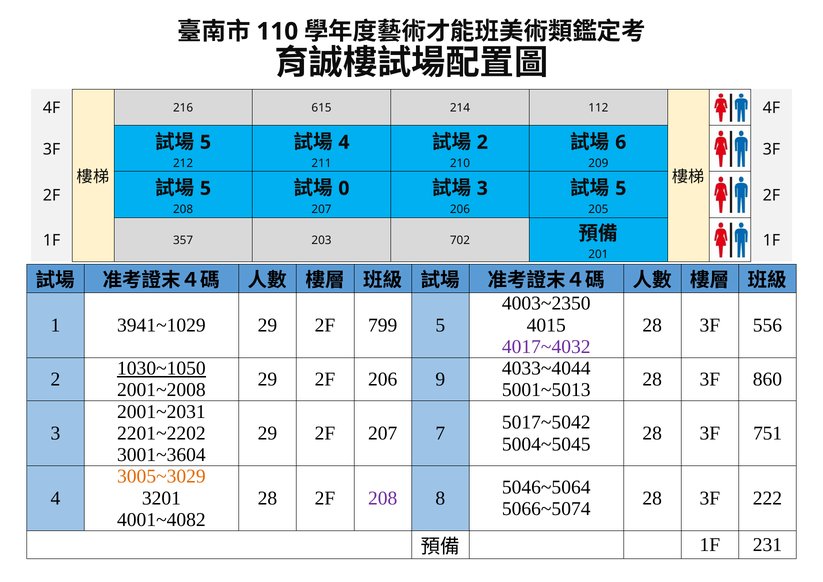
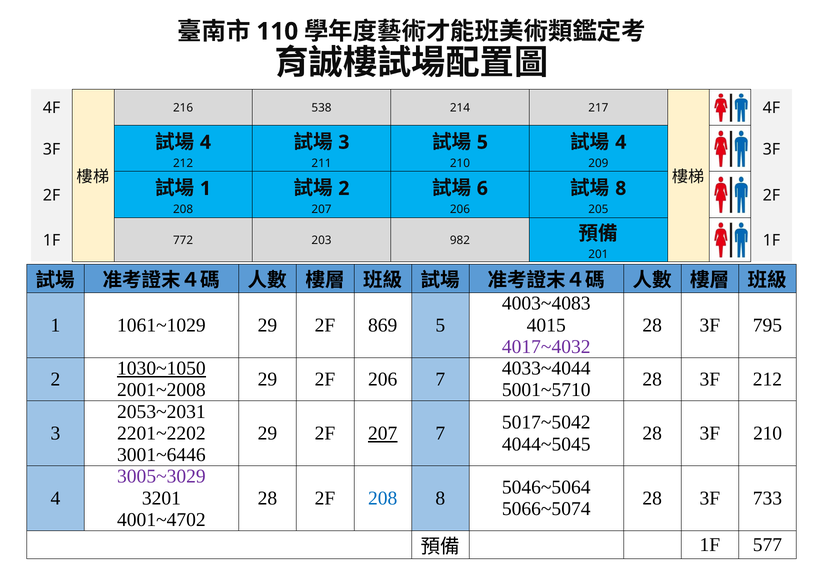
615: 615 -> 538
112: 112 -> 217
4 at (344, 142): 4 -> 3
2 at (482, 142): 2 -> 5
6 at (621, 142): 6 -> 4
5 at (205, 142): 5 -> 4
0 at (344, 188): 0 -> 2
3 at (482, 188): 3 -> 6
5 at (621, 188): 5 -> 8
5 at (205, 188): 5 -> 1
357: 357 -> 772
702: 702 -> 982
4003~2350: 4003~2350 -> 4003~4083
3941~1029: 3941~1029 -> 1061~1029
799: 799 -> 869
556: 556 -> 795
206 9: 9 -> 7
3F 860: 860 -> 212
5001~5013: 5001~5013 -> 5001~5710
2001~2031: 2001~2031 -> 2053~2031
207 at (383, 433) underline: none -> present
3F 751: 751 -> 210
5004~5045: 5004~5045 -> 4044~5045
3001~3604: 3001~3604 -> 3001~6446
3005~3029 colour: orange -> purple
208 at (383, 498) colour: purple -> blue
222: 222 -> 733
4001~4082: 4001~4082 -> 4001~4702
231: 231 -> 577
